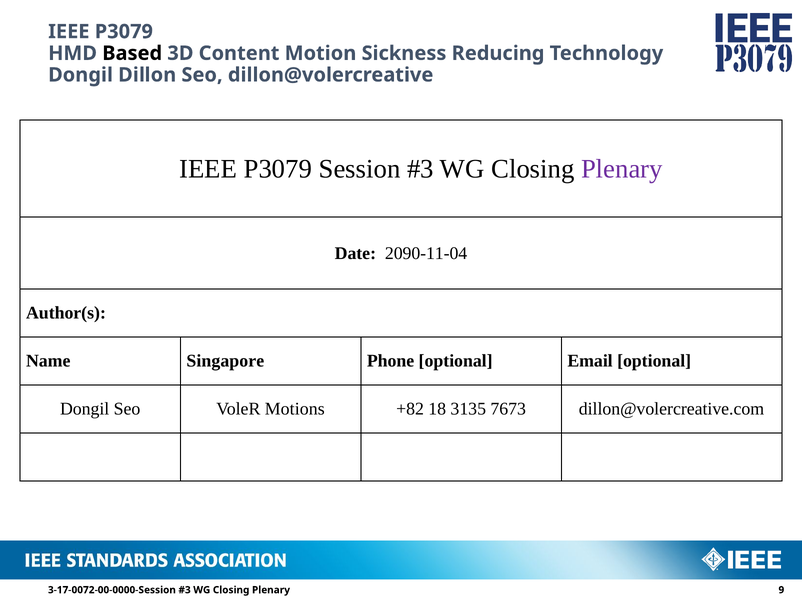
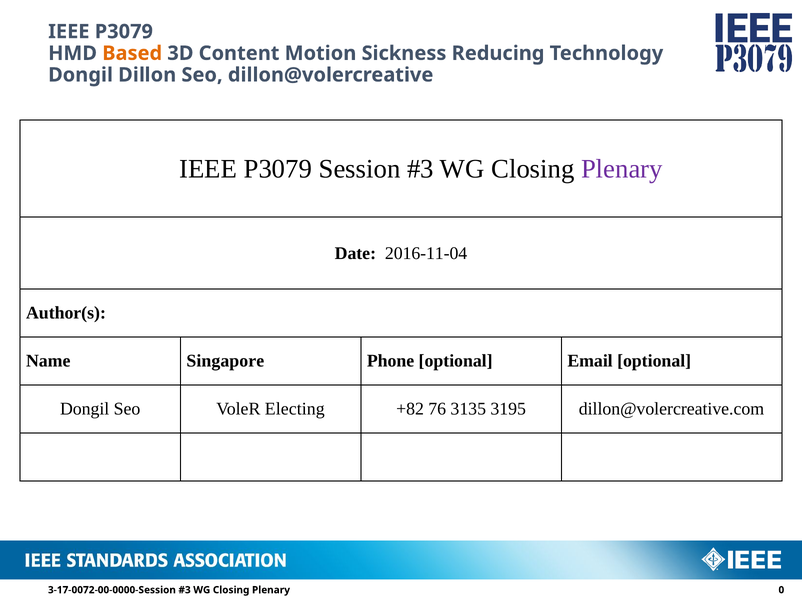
Based colour: black -> orange
2090-11-04: 2090-11-04 -> 2016-11-04
Motions: Motions -> Electing
18: 18 -> 76
7673: 7673 -> 3195
9: 9 -> 0
